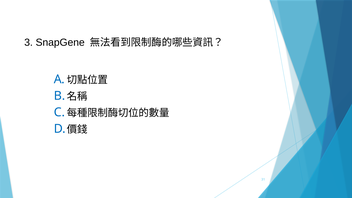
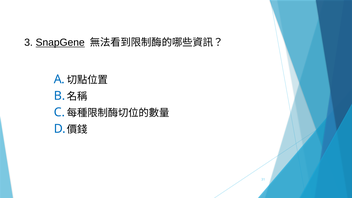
SnapGene underline: none -> present
